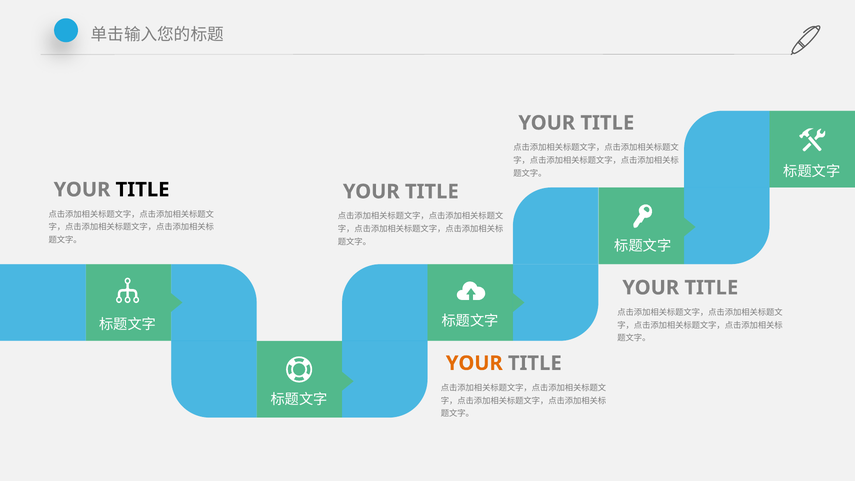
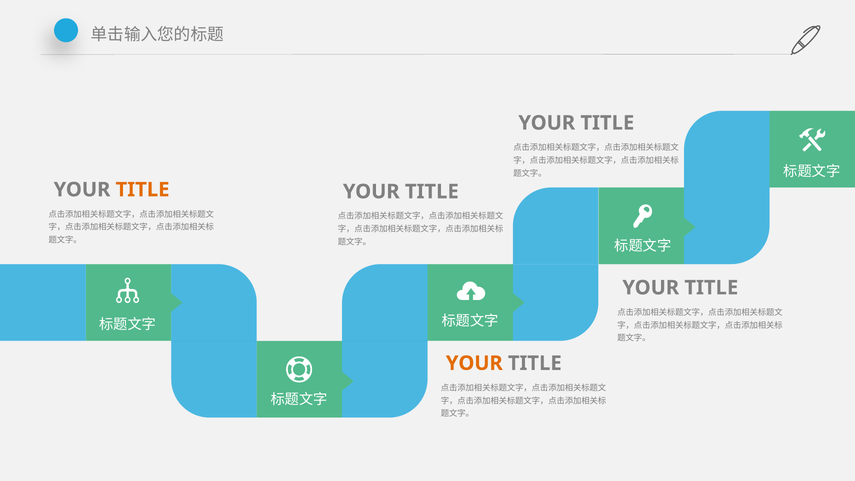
TITLE at (143, 190) colour: black -> orange
